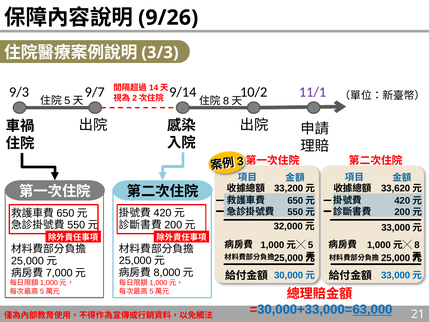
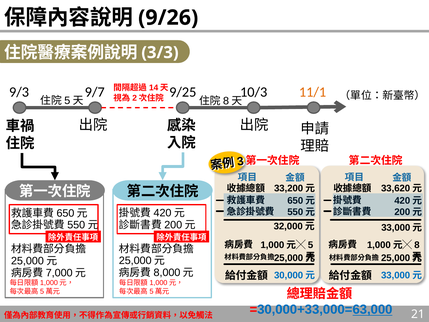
9/14: 9/14 -> 9/25
11/1 colour: purple -> orange
10/2: 10/2 -> 10/3
